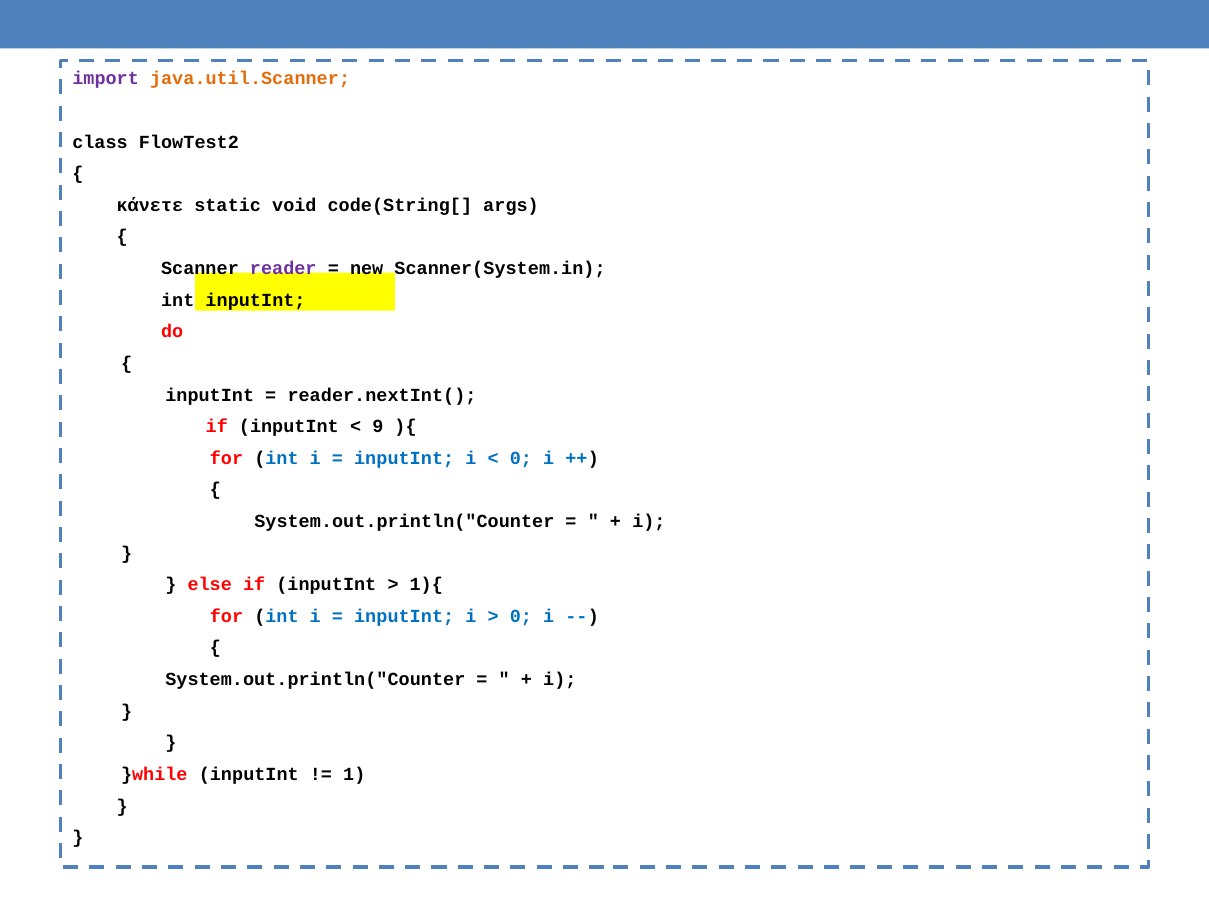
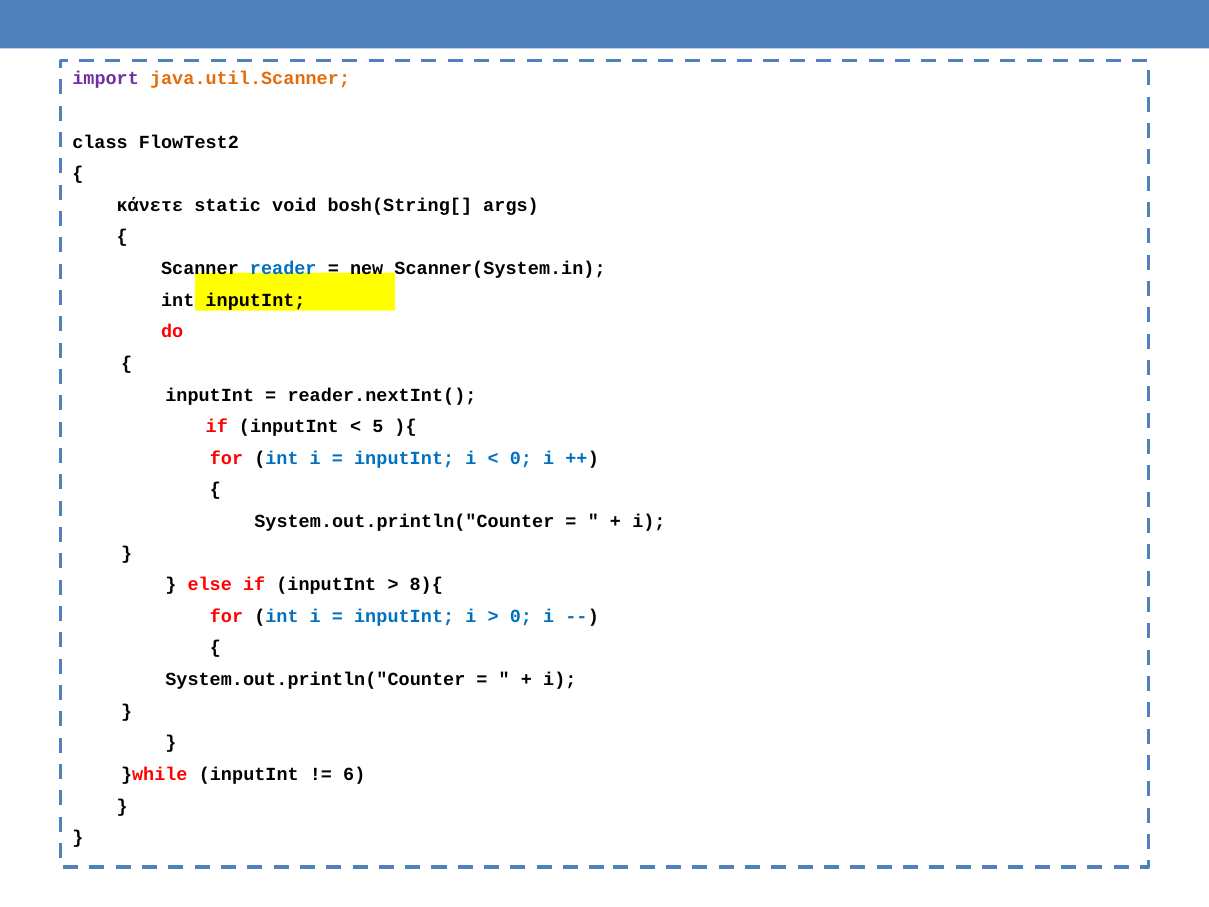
code(String[: code(String[ -> bosh(String[
reader colour: purple -> blue
9: 9 -> 5
1){: 1){ -> 8){
1: 1 -> 6
